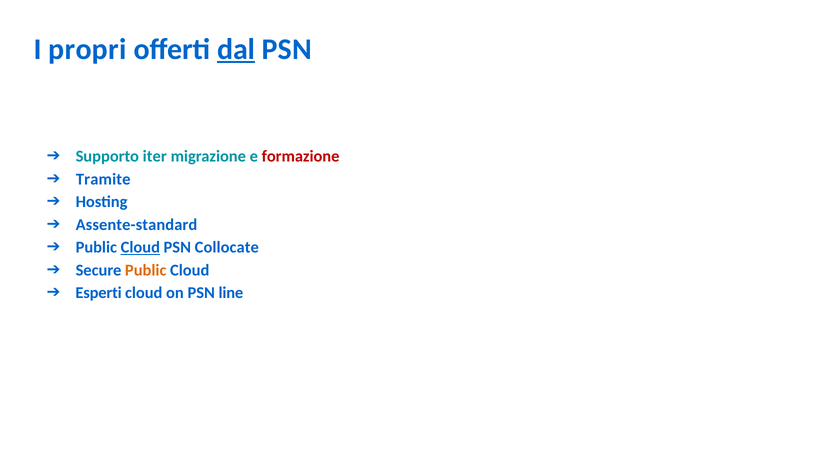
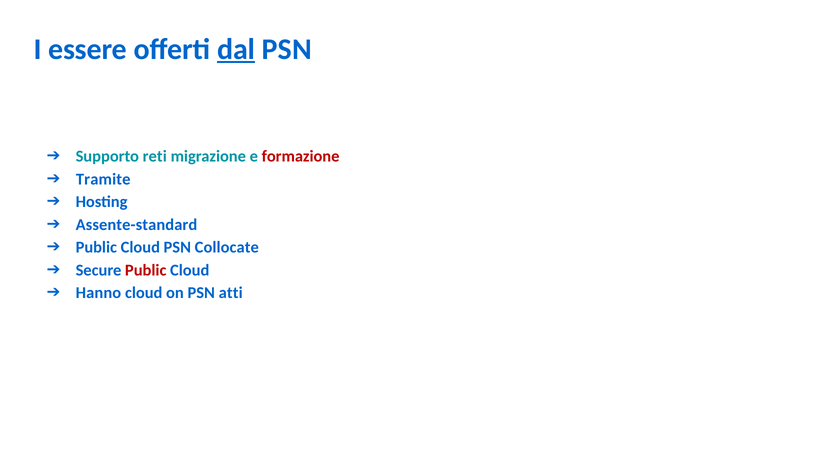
propri: propri -> essere
iter: iter -> reti
Cloud at (140, 247) underline: present -> none
Public at (146, 270) colour: orange -> red
Esperti: Esperti -> Hanno
line: line -> atti
